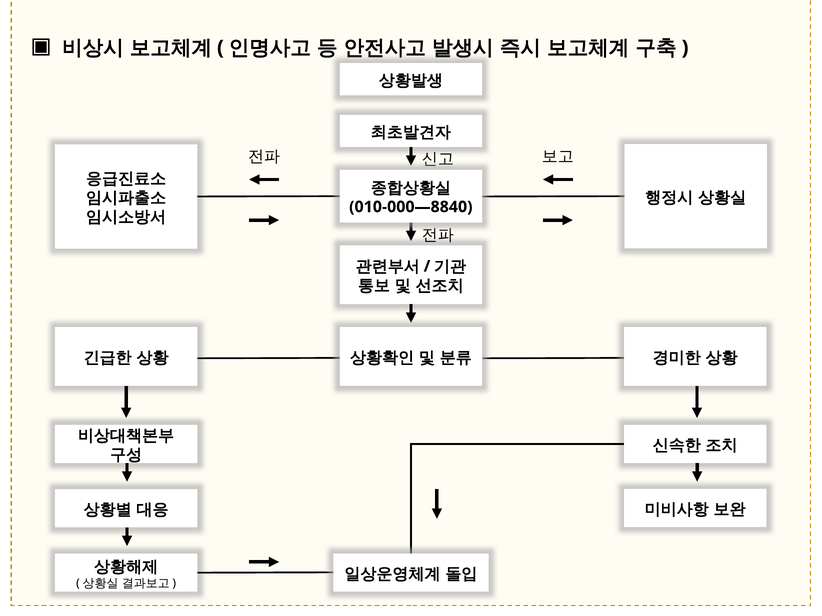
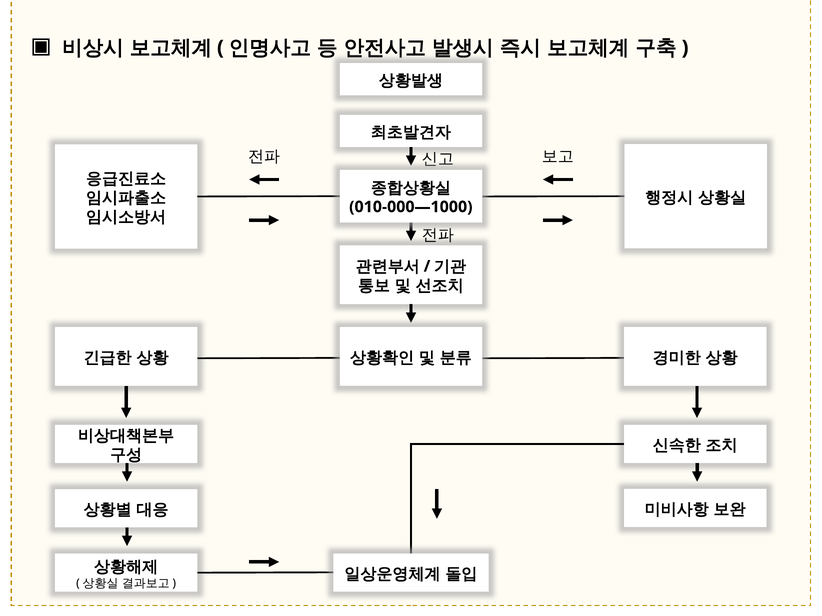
010-000—8840: 010-000—8840 -> 010-000—1000
